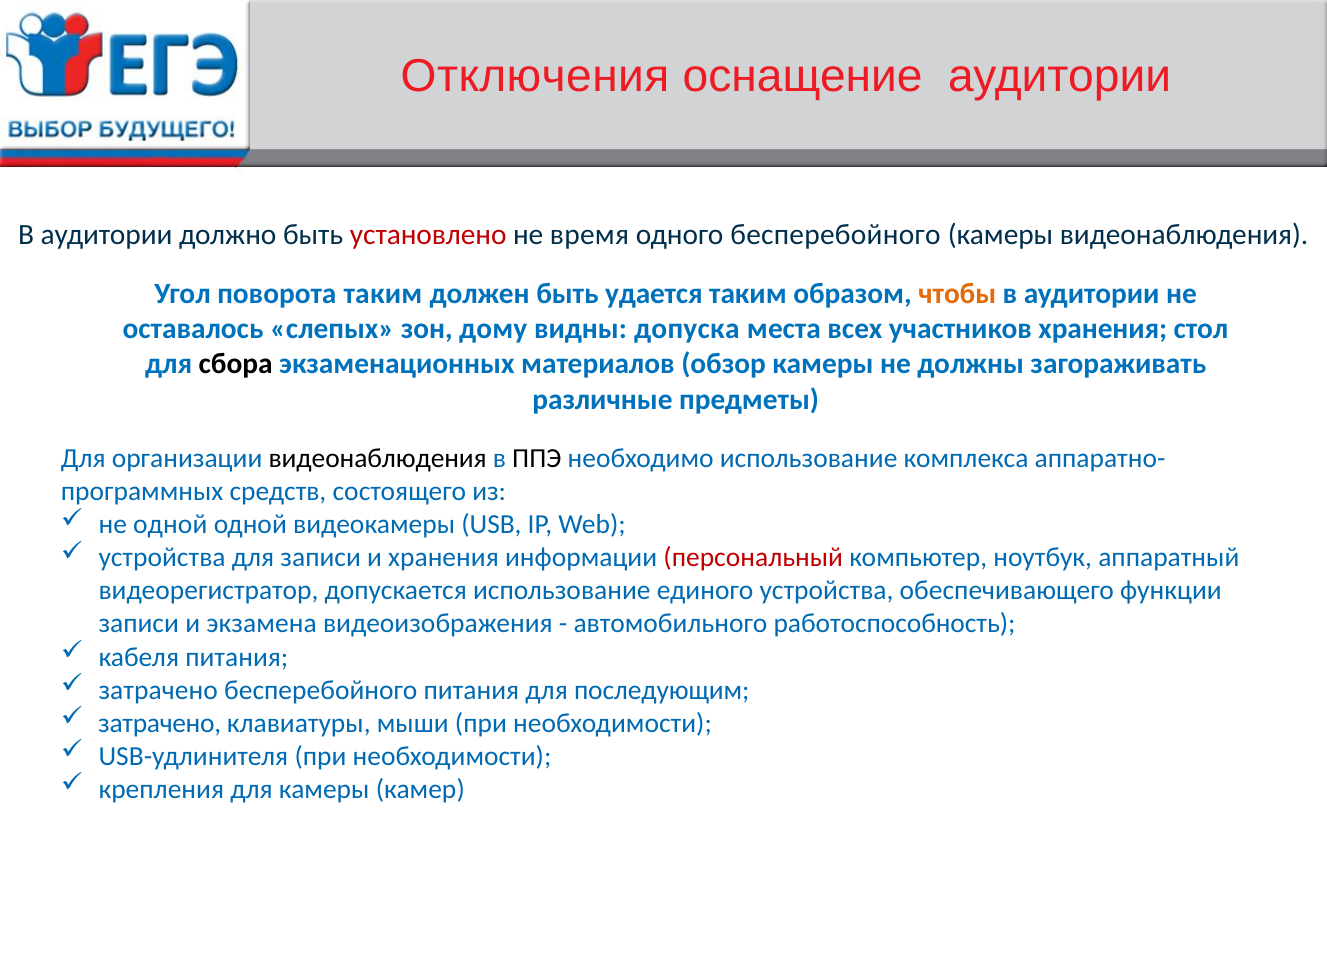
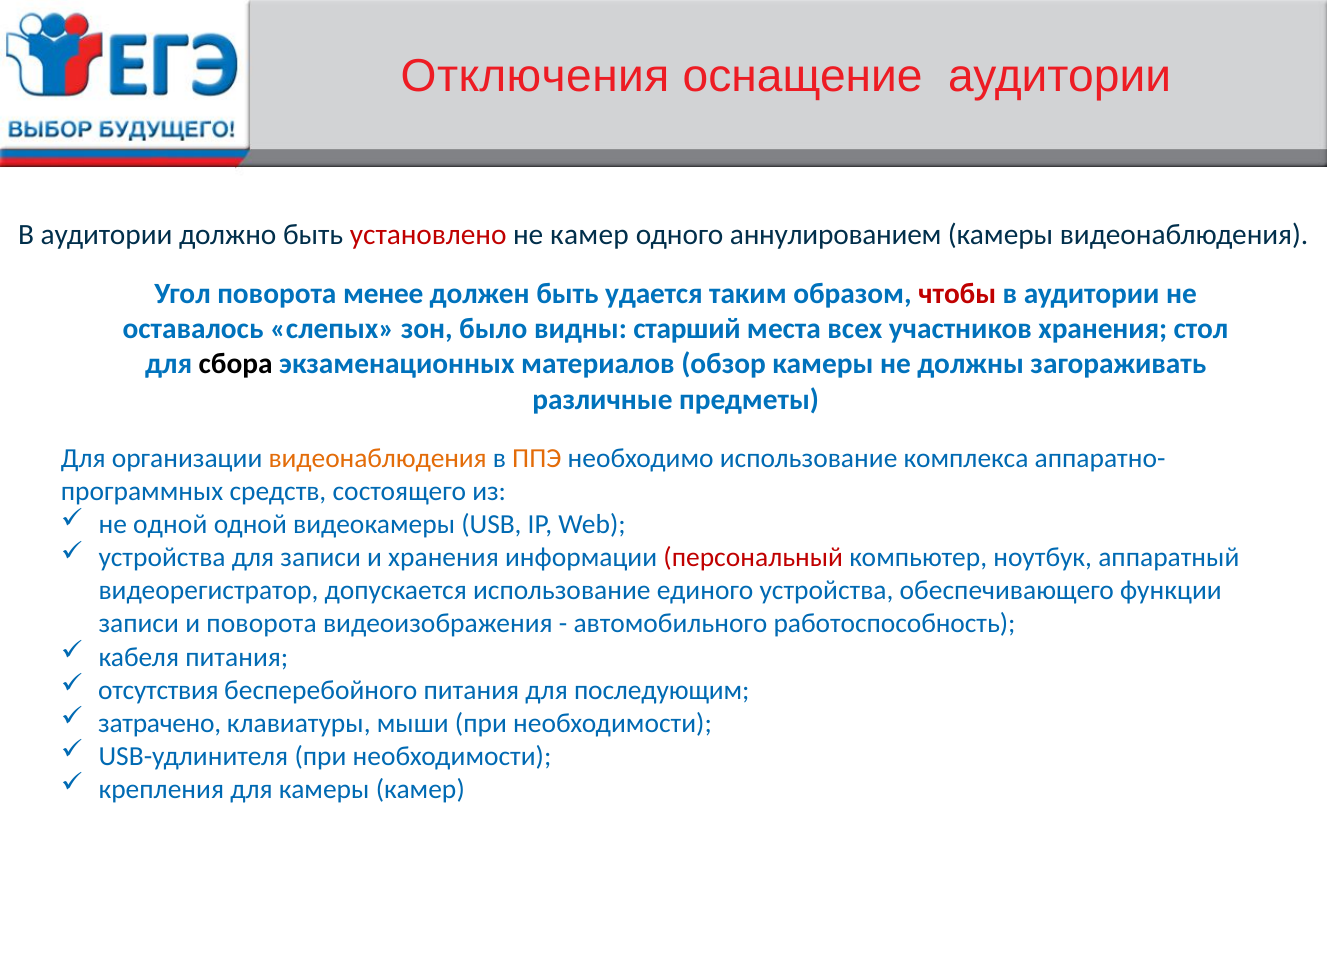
не время: время -> камер
одного бесперебойного: бесперебойного -> аннулированием
поворота таким: таким -> менее
чтобы colour: orange -> red
дому: дому -> было
допуска: допуска -> старший
видеонаблюдения at (378, 459) colour: black -> orange
ППЭ colour: black -> orange
и экзамена: экзамена -> поворота
затрачено at (158, 690): затрачено -> отсутствия
